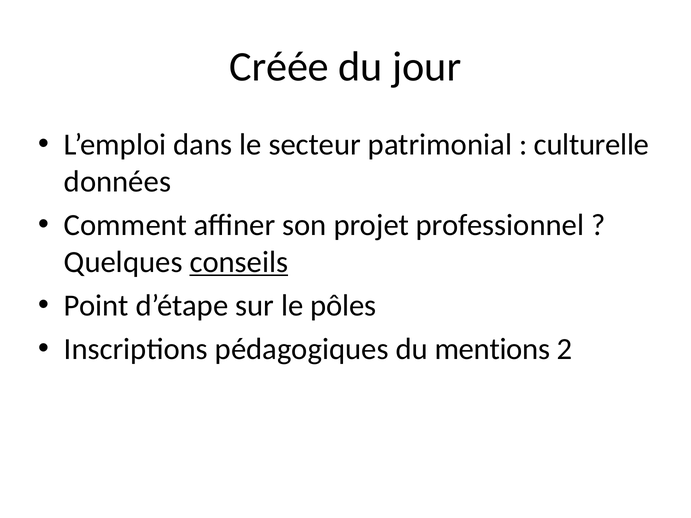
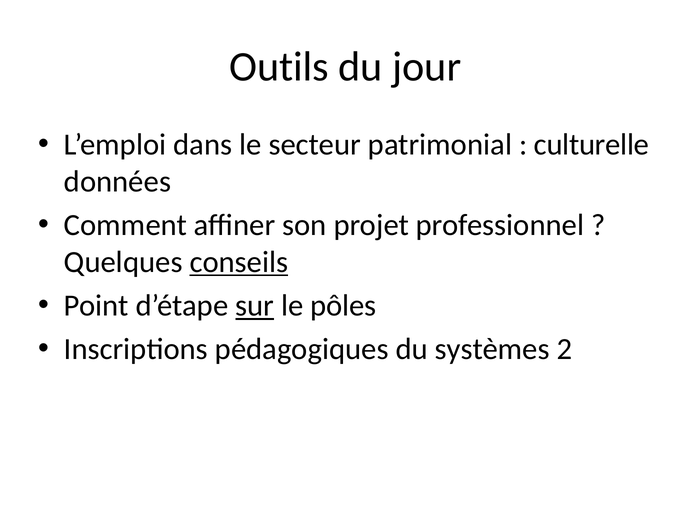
Créée: Créée -> Outils
sur underline: none -> present
mentions: mentions -> systèmes
